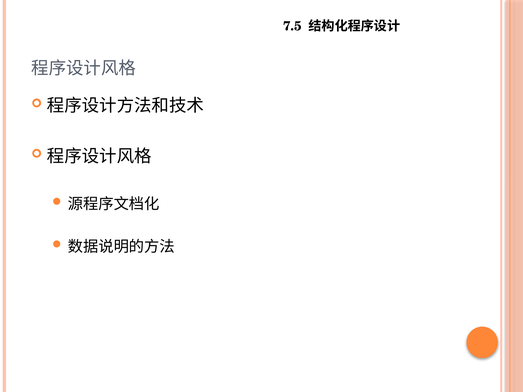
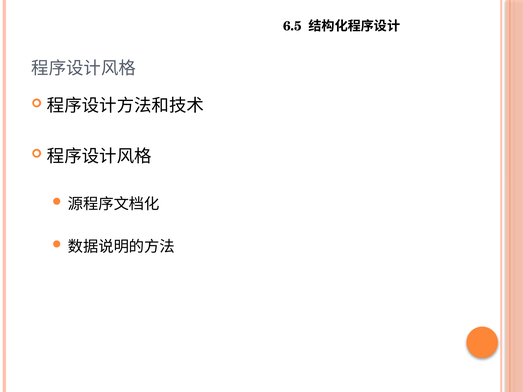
7.5: 7.5 -> 6.5
